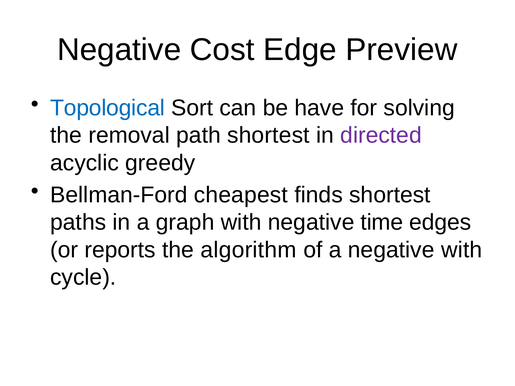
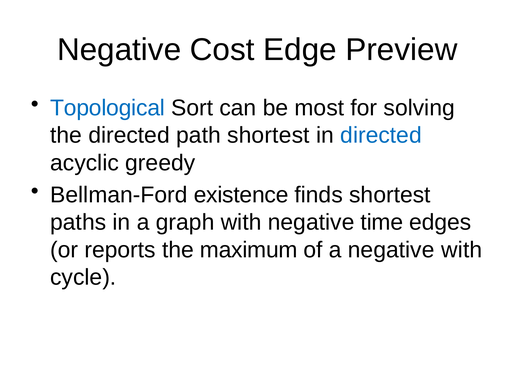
have: have -> most
the removal: removal -> directed
directed at (381, 136) colour: purple -> blue
cheapest: cheapest -> existence
algorithm: algorithm -> maximum
